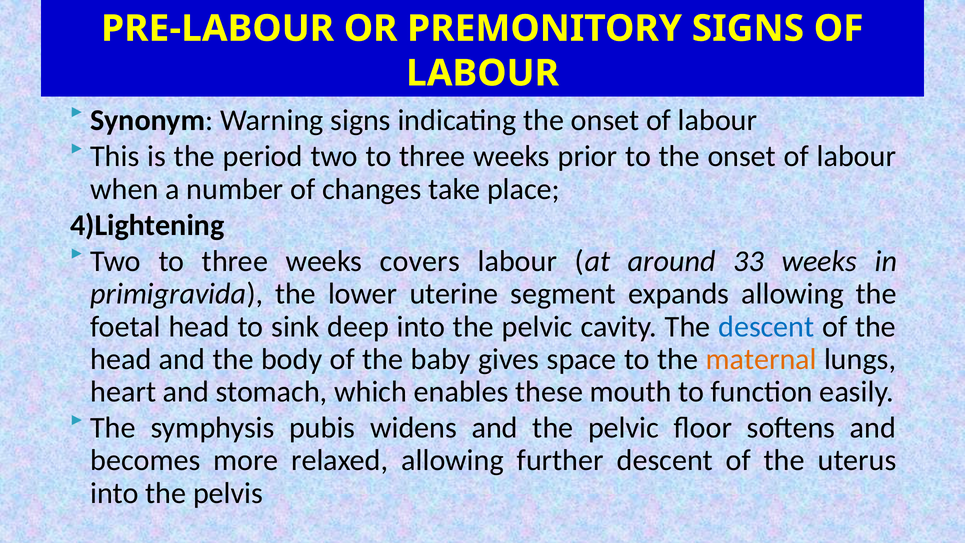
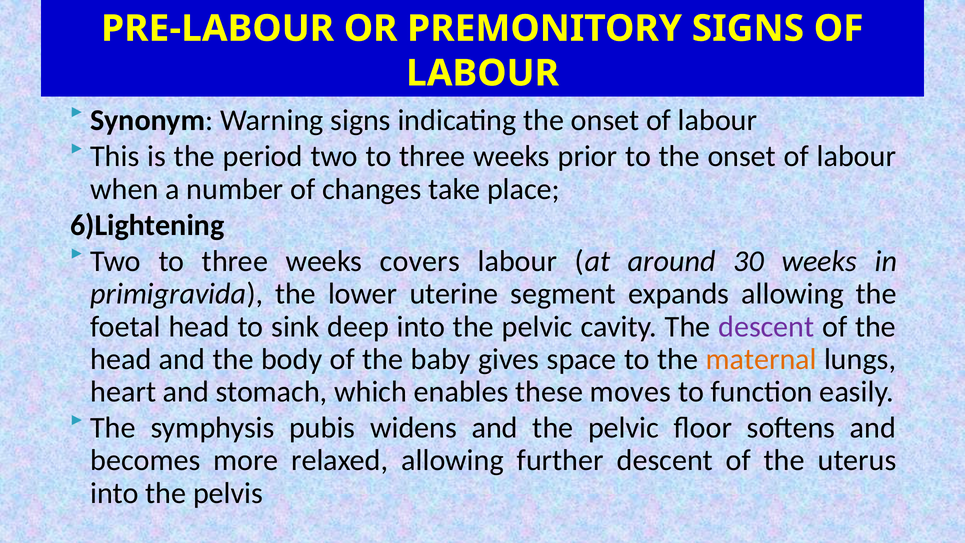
4)Lightening: 4)Lightening -> 6)Lightening
33: 33 -> 30
descent at (766, 326) colour: blue -> purple
mouth: mouth -> moves
